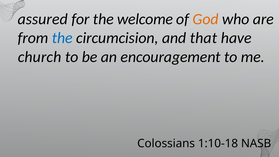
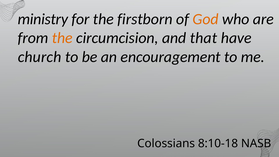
assured: assured -> ministry
welcome: welcome -> firstborn
the at (62, 38) colour: blue -> orange
1:10-18: 1:10-18 -> 8:10-18
